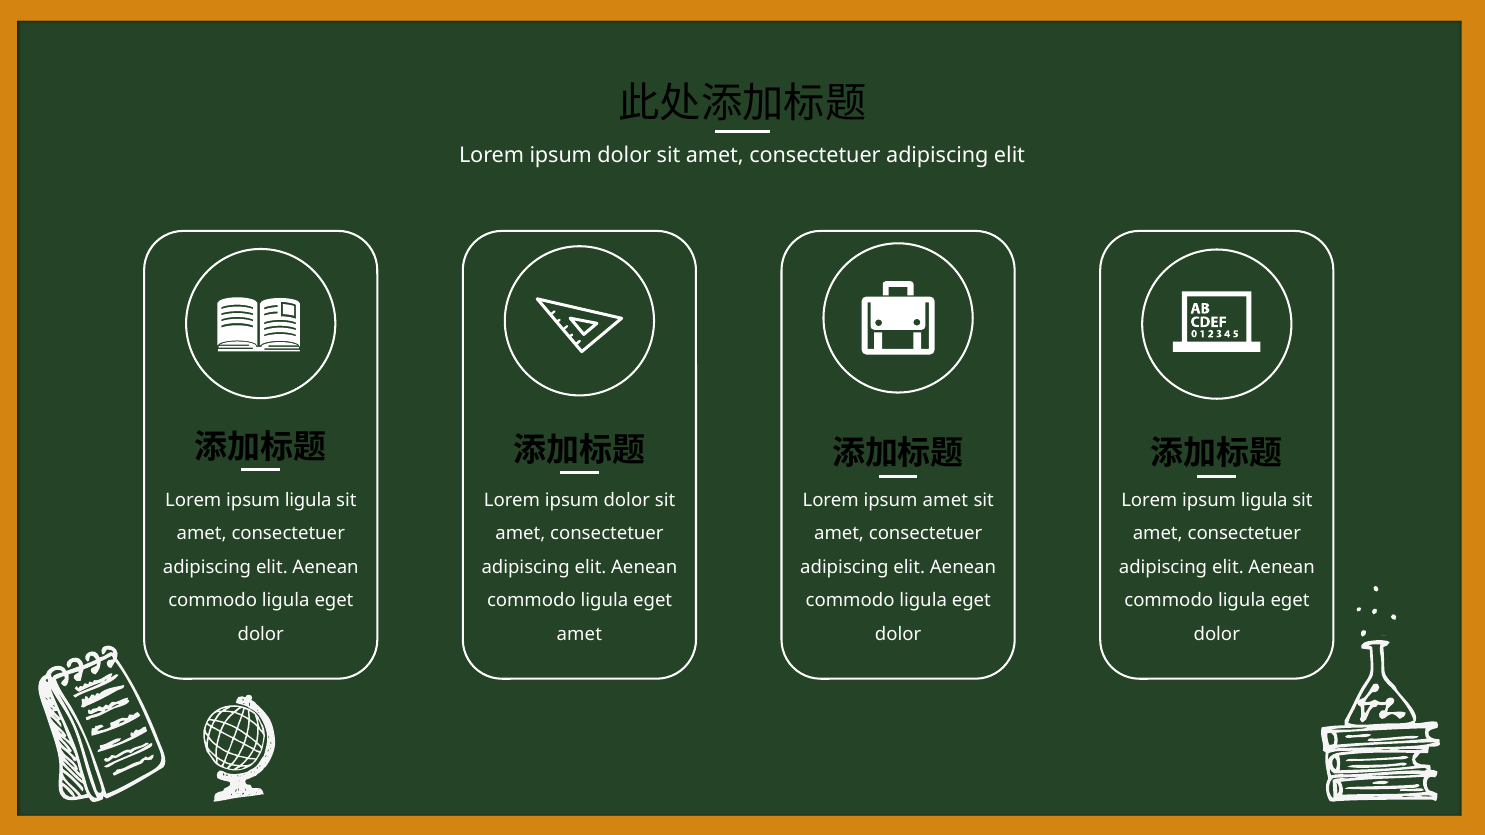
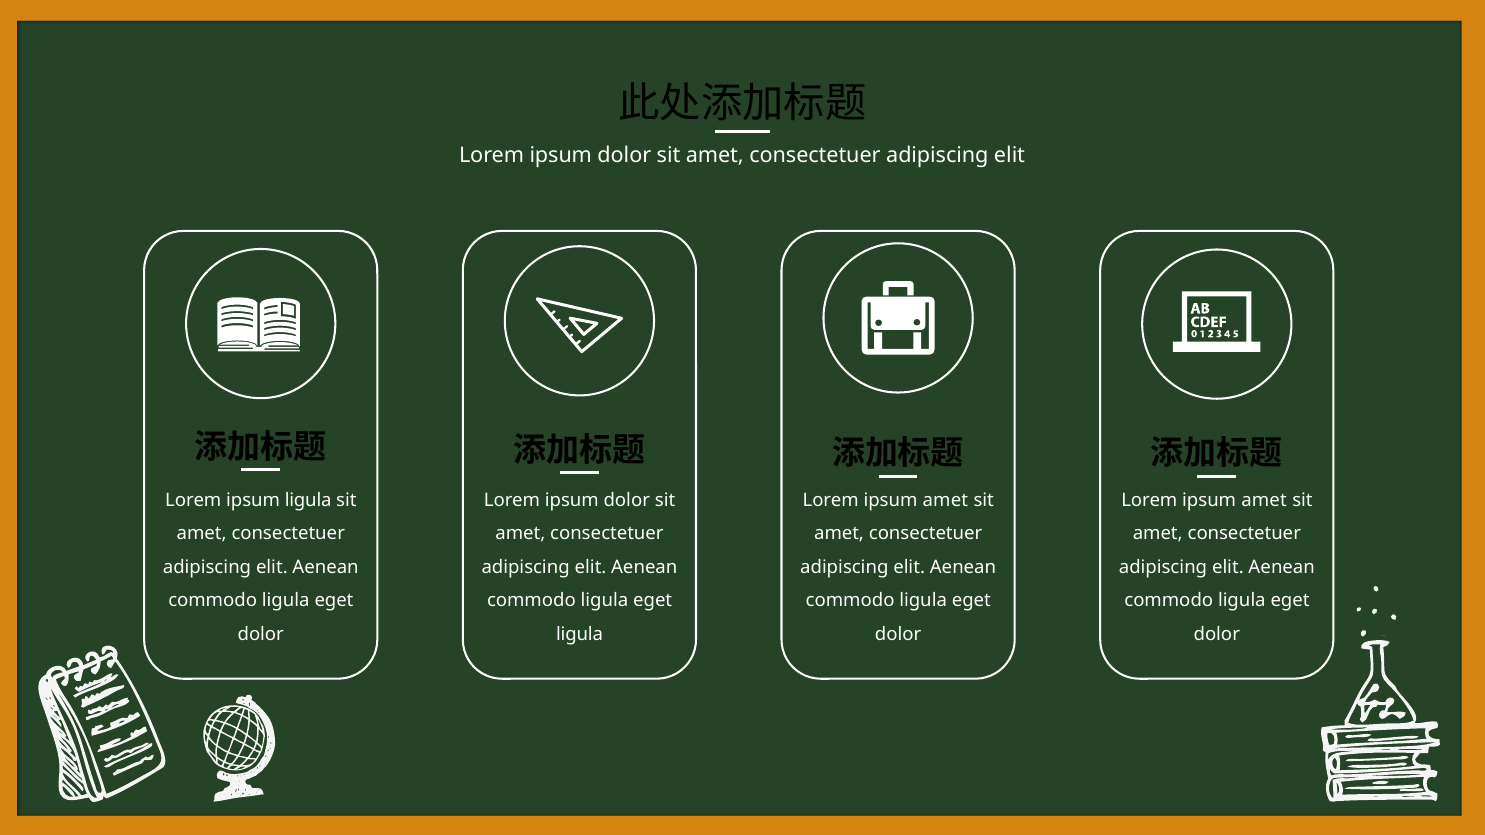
ligula at (1264, 501): ligula -> amet
amet at (579, 635): amet -> ligula
